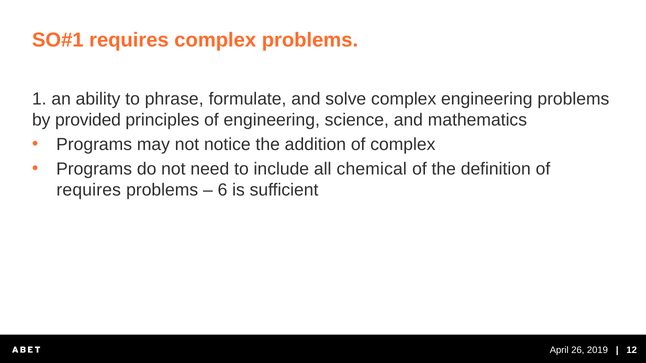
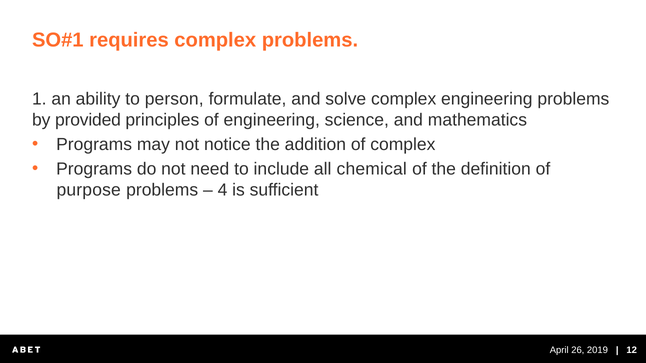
phrase: phrase -> person
requires at (89, 190): requires -> purpose
6: 6 -> 4
